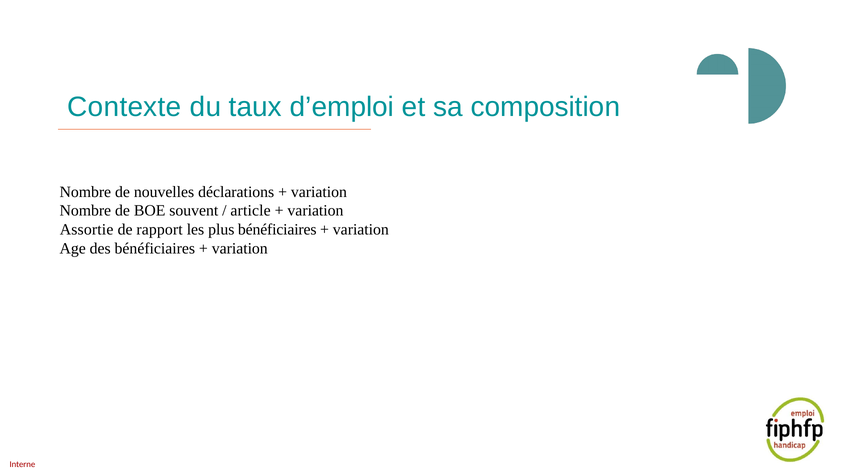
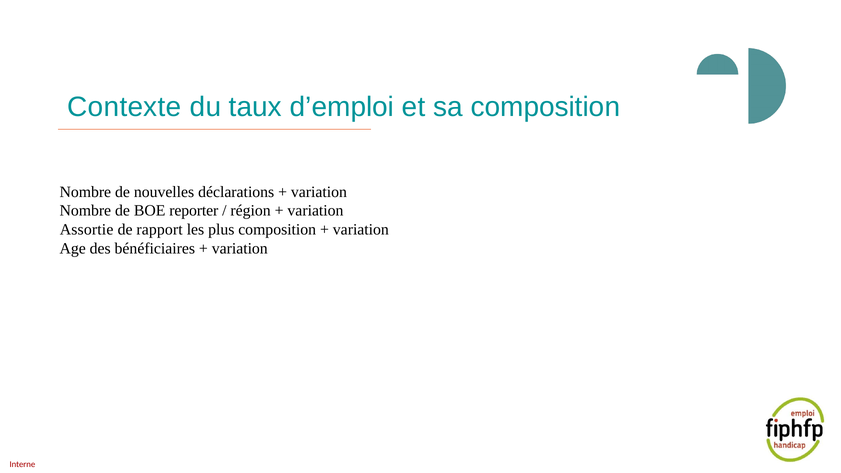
souvent: souvent -> reporter
article: article -> région
plus bénéficiaires: bénéficiaires -> composition
